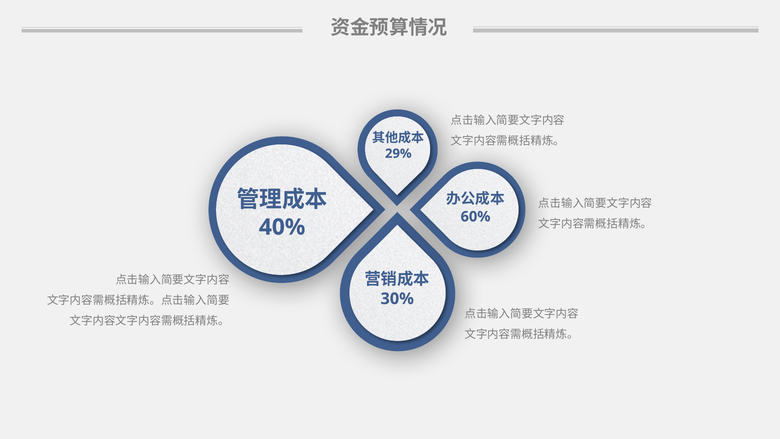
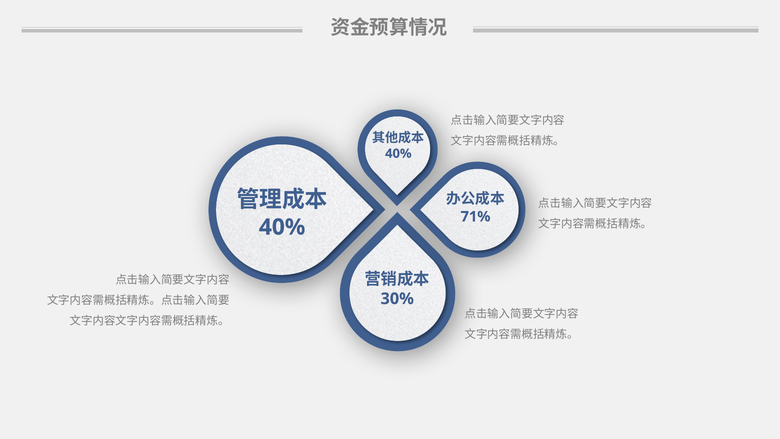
29% at (398, 153): 29% -> 40%
60%: 60% -> 71%
